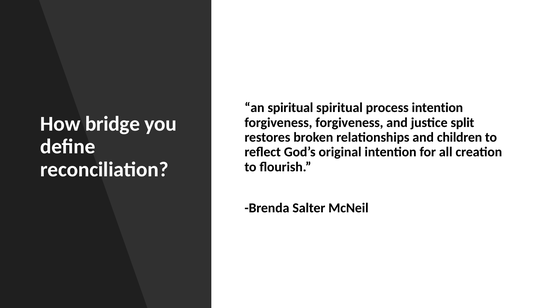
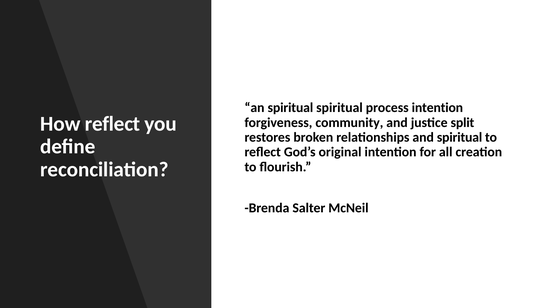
How bridge: bridge -> reflect
forgiveness forgiveness: forgiveness -> community
and children: children -> spiritual
